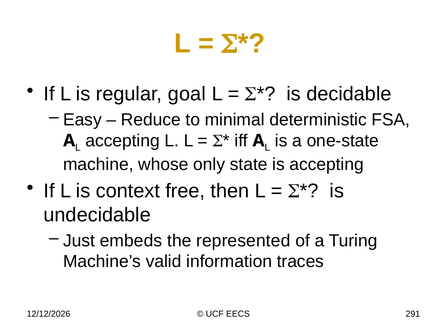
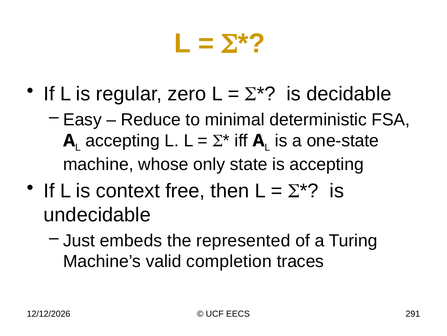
goal: goal -> zero
information: information -> completion
